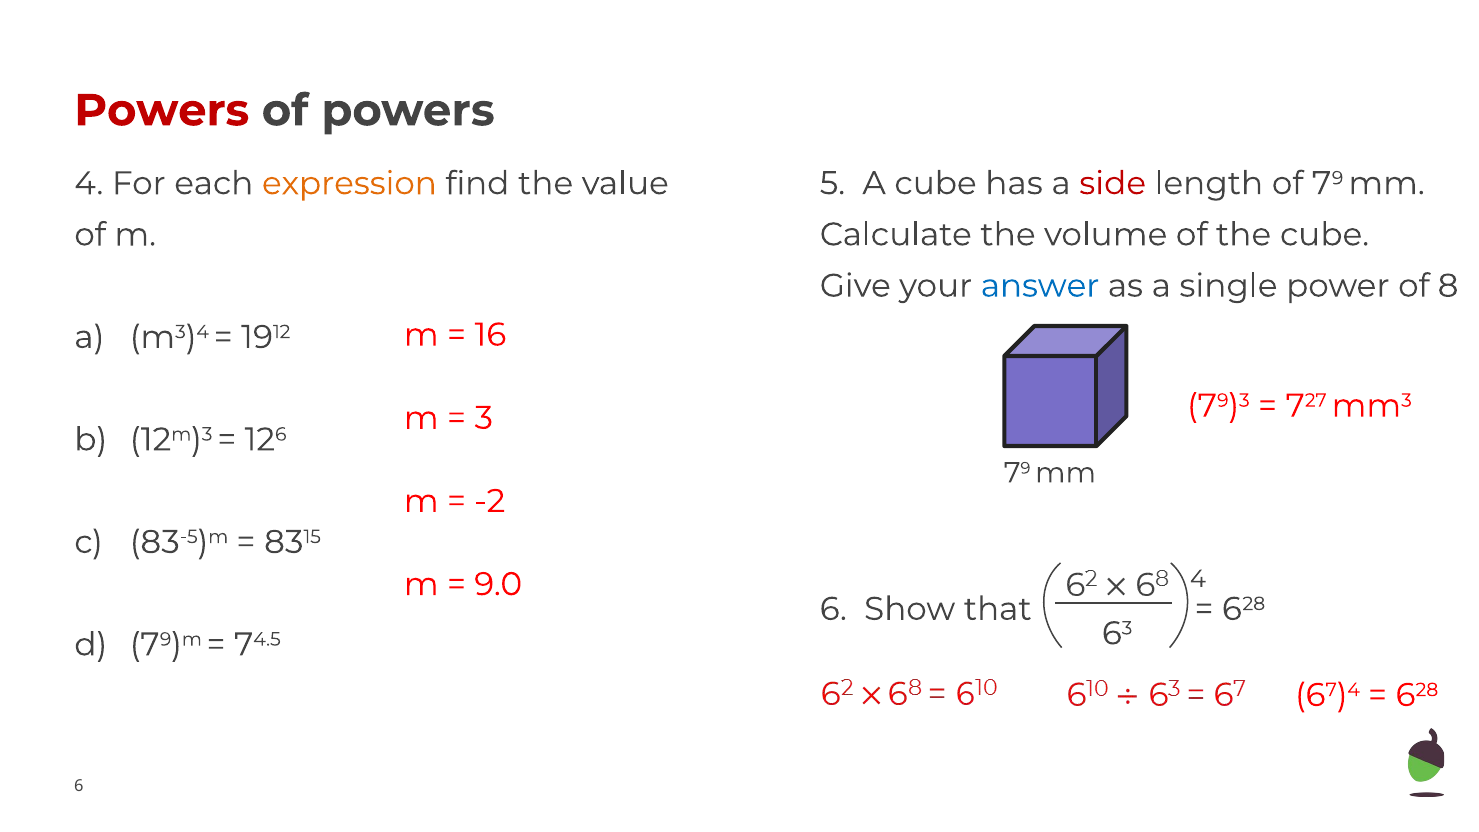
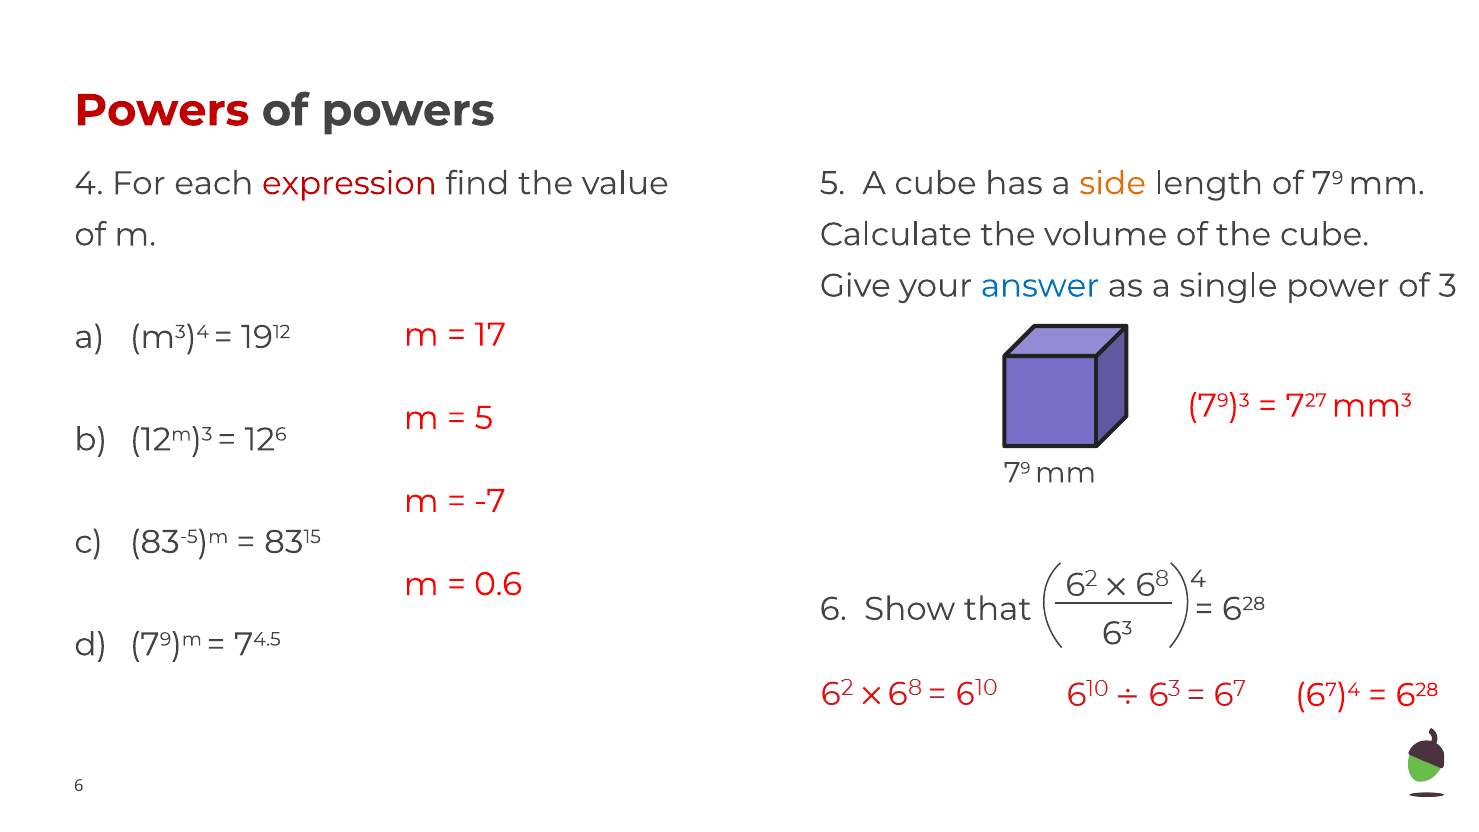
expression colour: orange -> red
side colour: red -> orange
8: 8 -> 3
16: 16 -> 17
3 at (484, 418): 3 -> 5
-2: -2 -> -7
9.0: 9.0 -> 0.6
